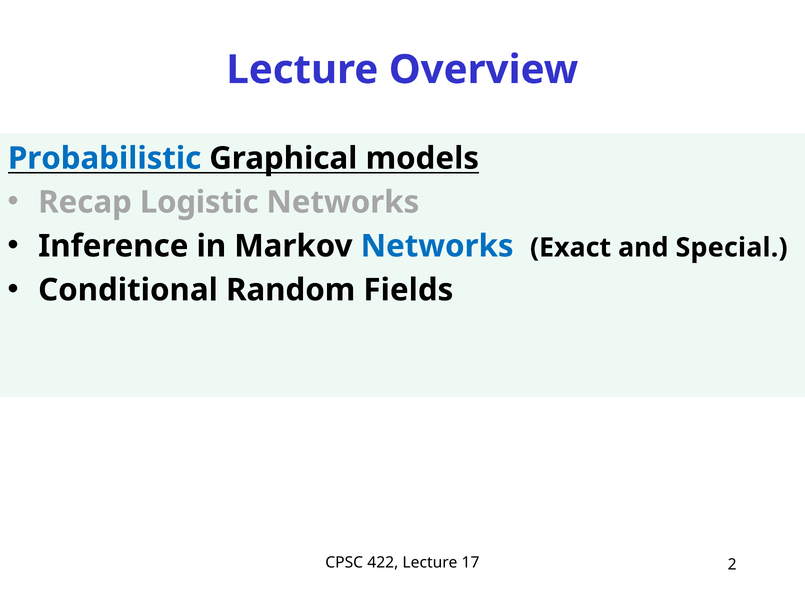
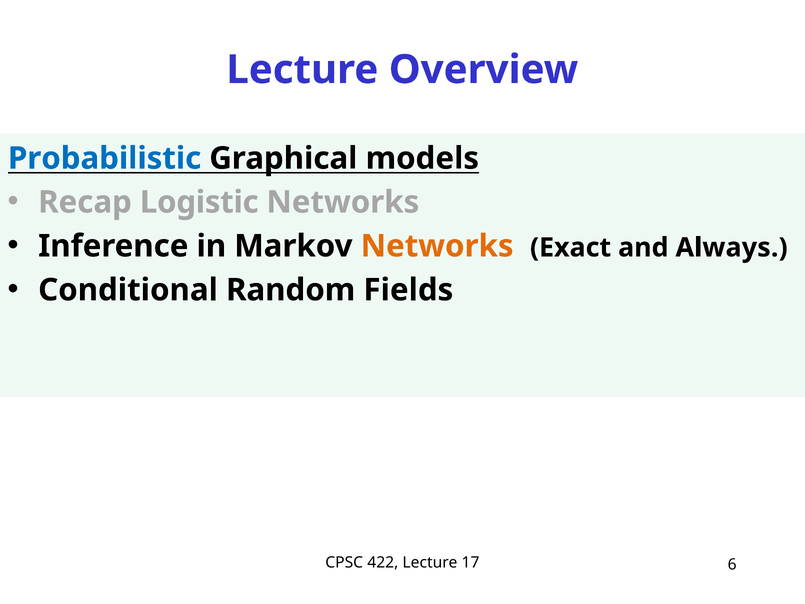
Networks at (437, 246) colour: blue -> orange
Special: Special -> Always
2: 2 -> 6
